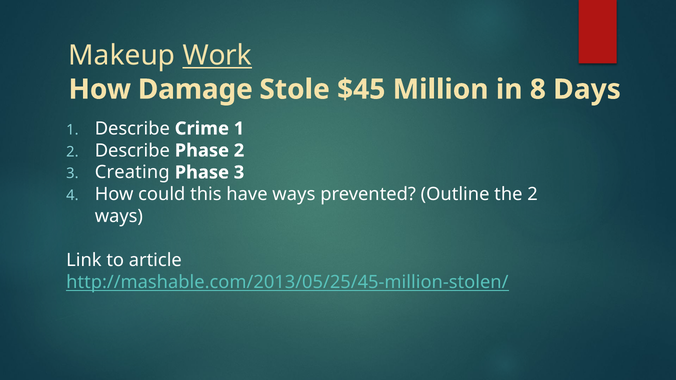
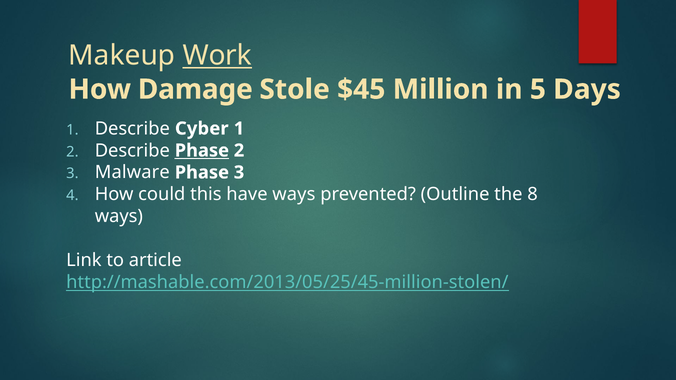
8: 8 -> 5
Crime: Crime -> Cyber
Phase at (202, 151) underline: none -> present
Creating: Creating -> Malware
the 2: 2 -> 8
